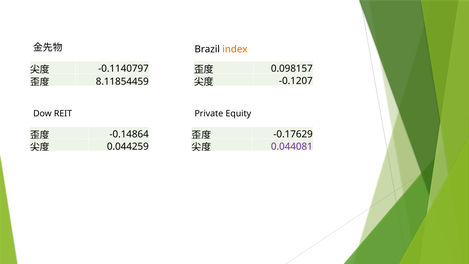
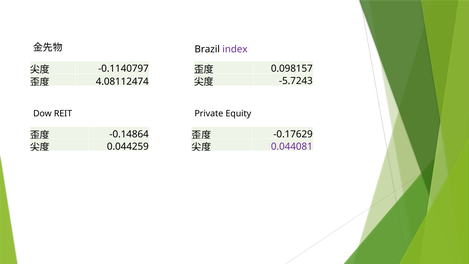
index colour: orange -> purple
-0.1207: -0.1207 -> -5.7243
8.11854459: 8.11854459 -> 4.08112474
